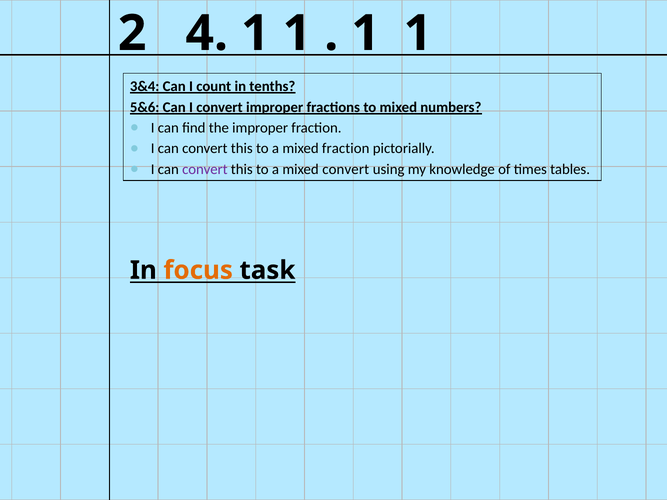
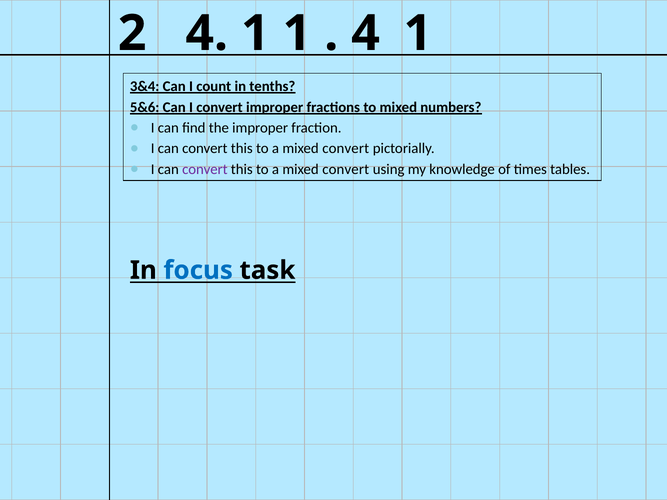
1 at (366, 33): 1 -> 4
fraction at (346, 149): fraction -> convert
focus colour: orange -> blue
